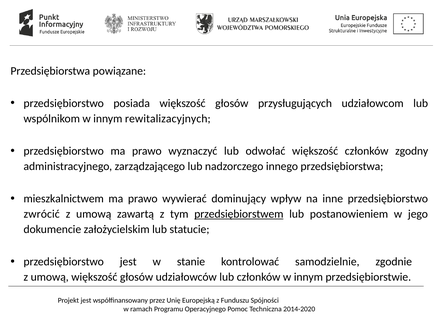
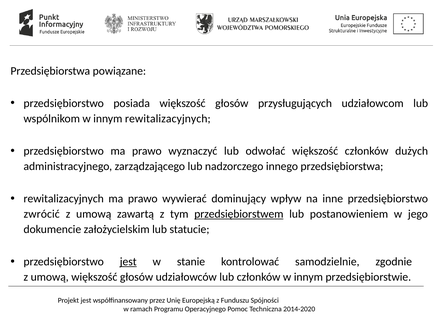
zgodny: zgodny -> dużych
mieszkalnictwem at (64, 198): mieszkalnictwem -> rewitalizacyjnych
jest at (128, 261) underline: none -> present
